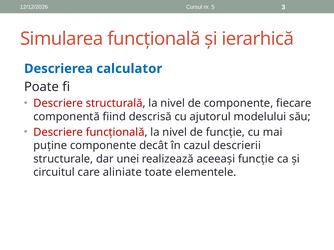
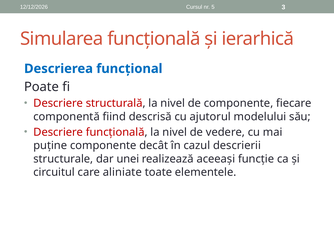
calculator: calculator -> funcțional
de funcție: funcție -> vedere
